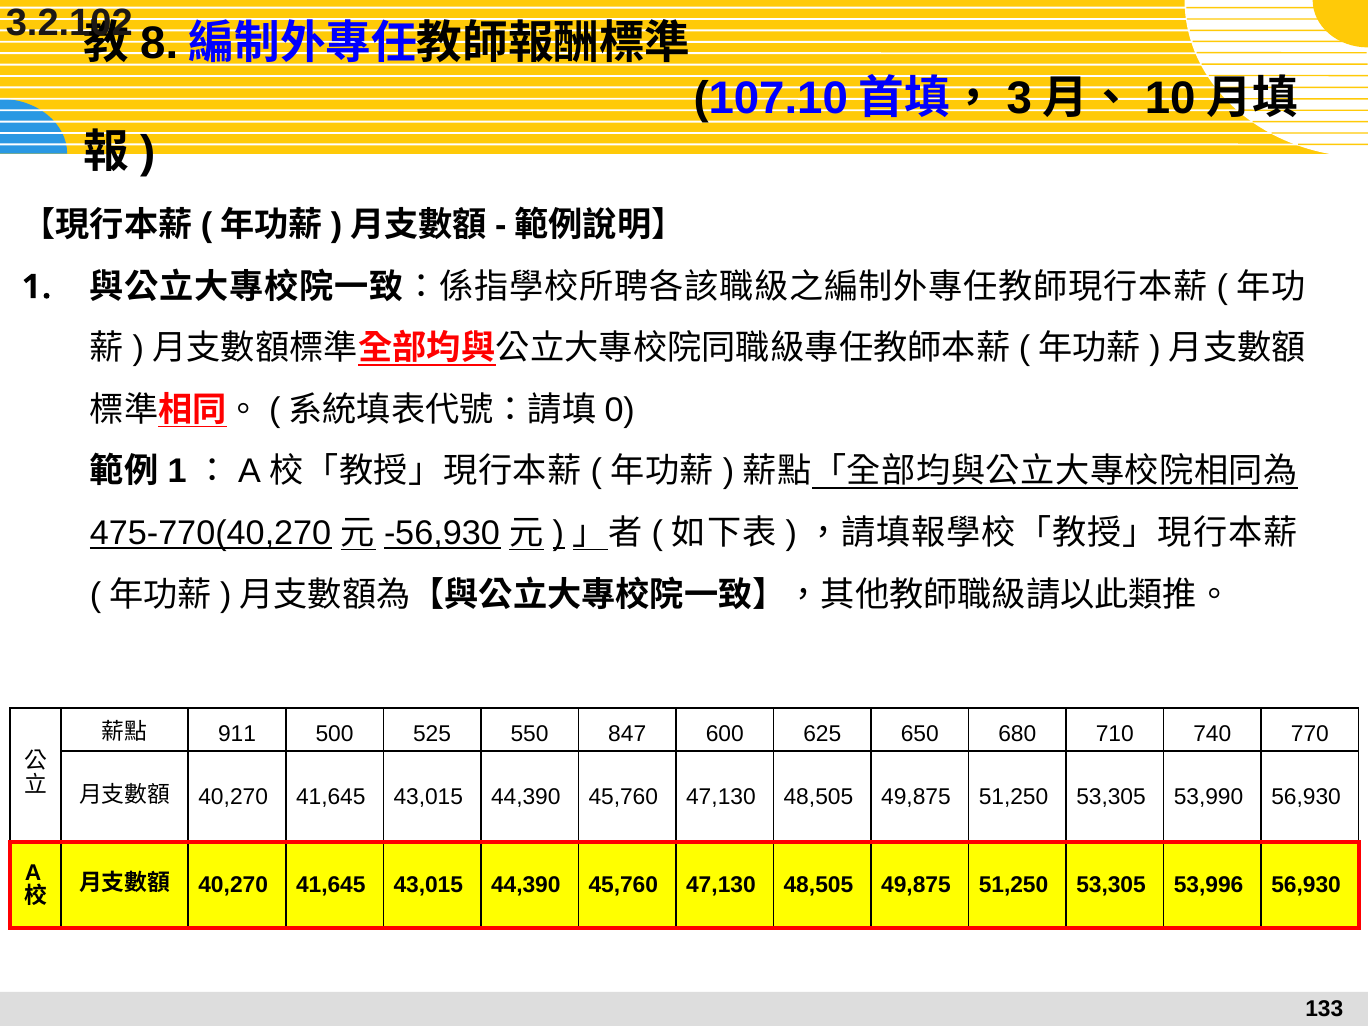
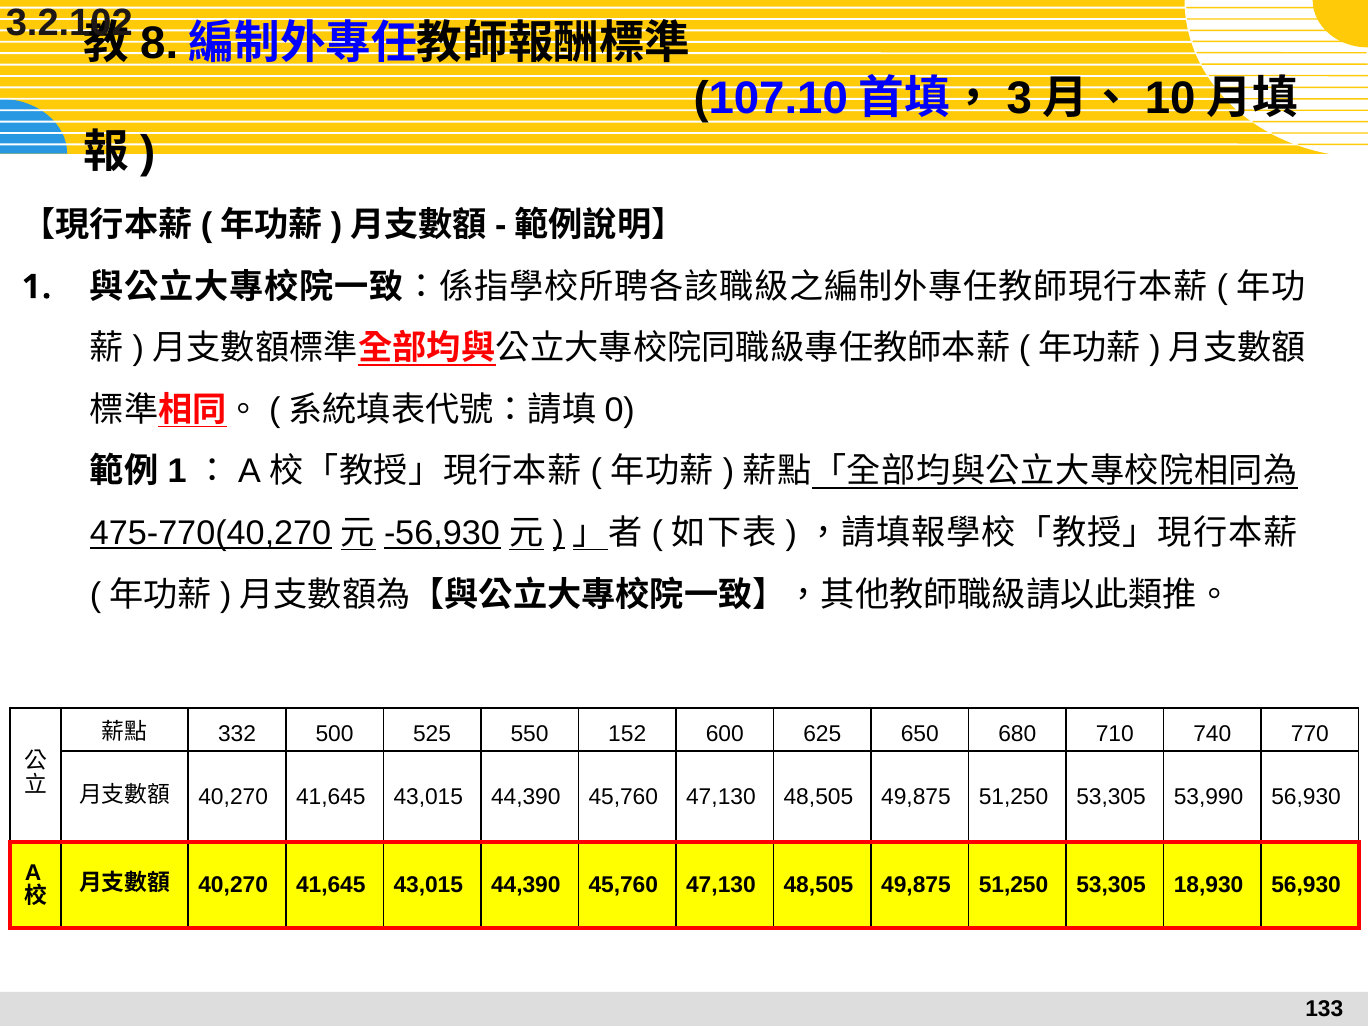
911: 911 -> 332
847: 847 -> 152
53,996: 53,996 -> 18,930
